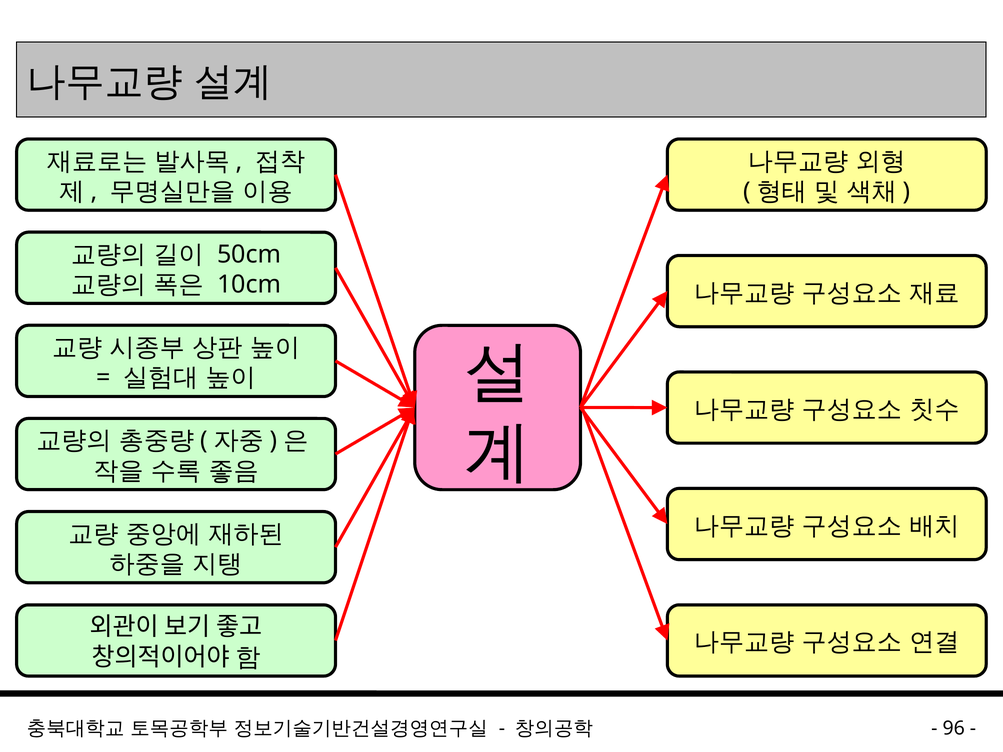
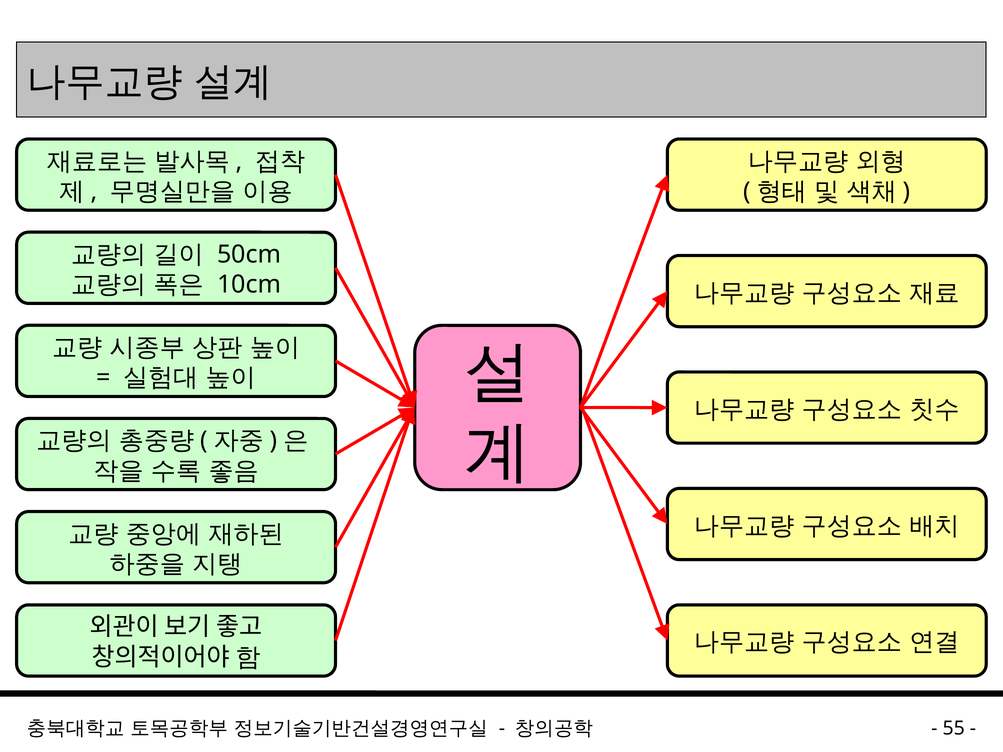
96: 96 -> 55
